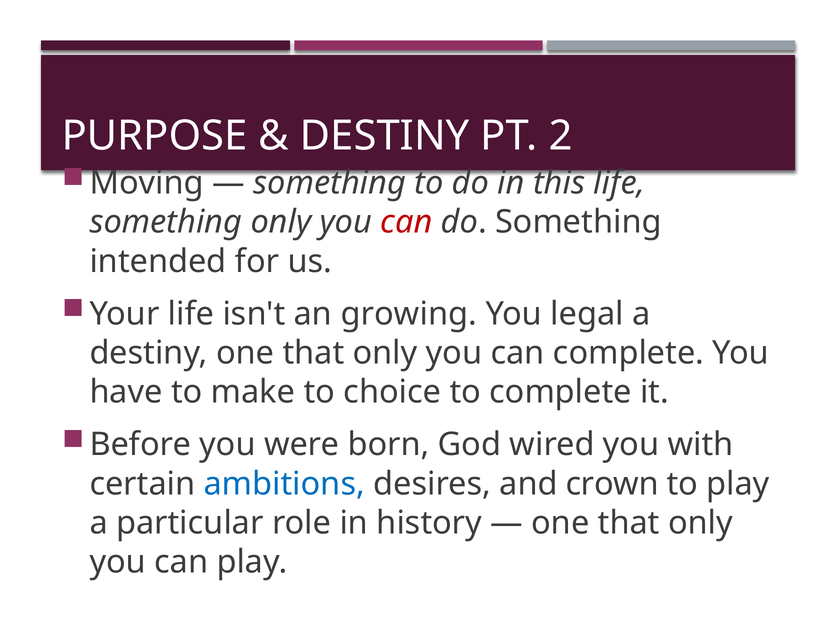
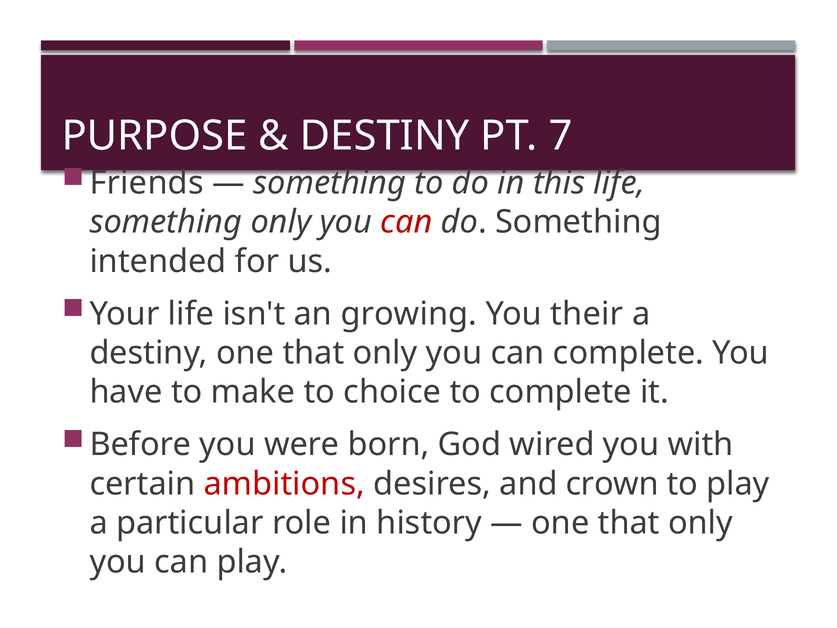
2: 2 -> 7
Moving: Moving -> Friends
legal: legal -> their
ambitions colour: blue -> red
